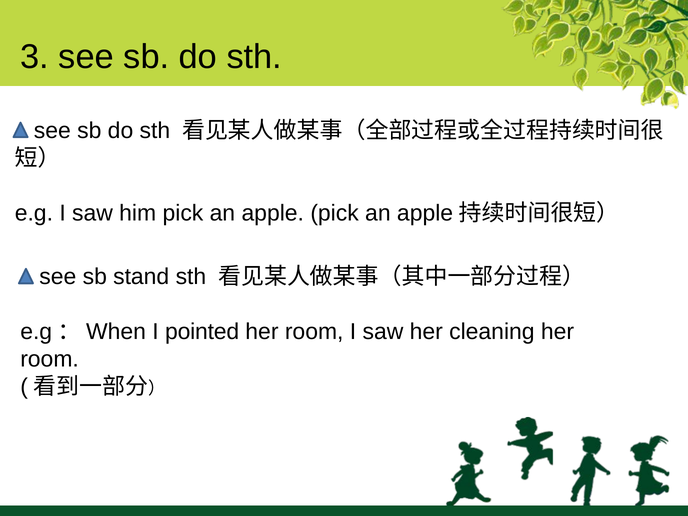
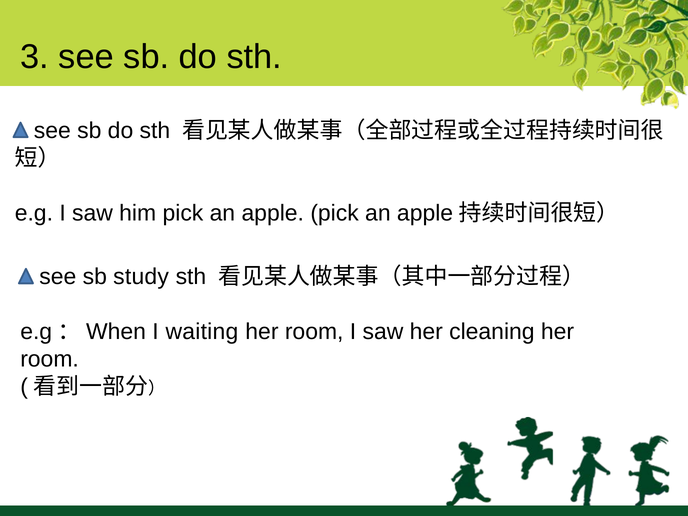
stand: stand -> study
pointed: pointed -> waiting
